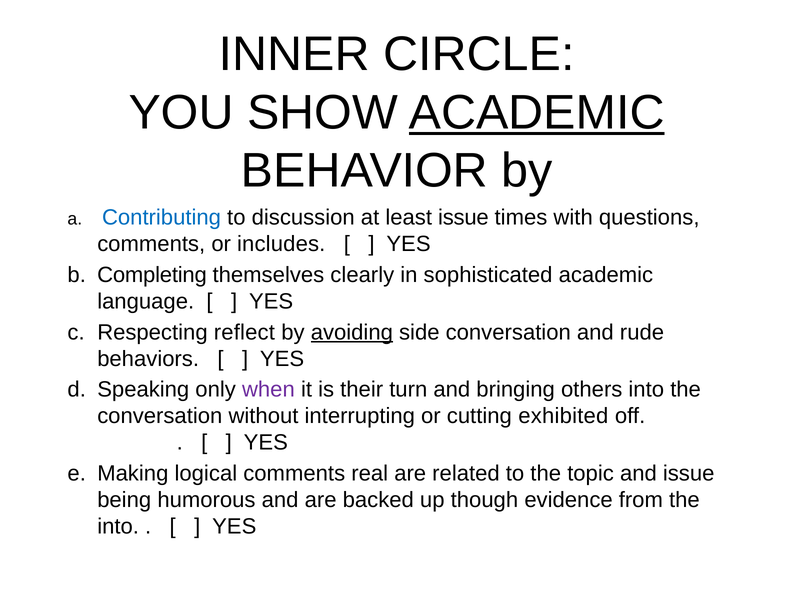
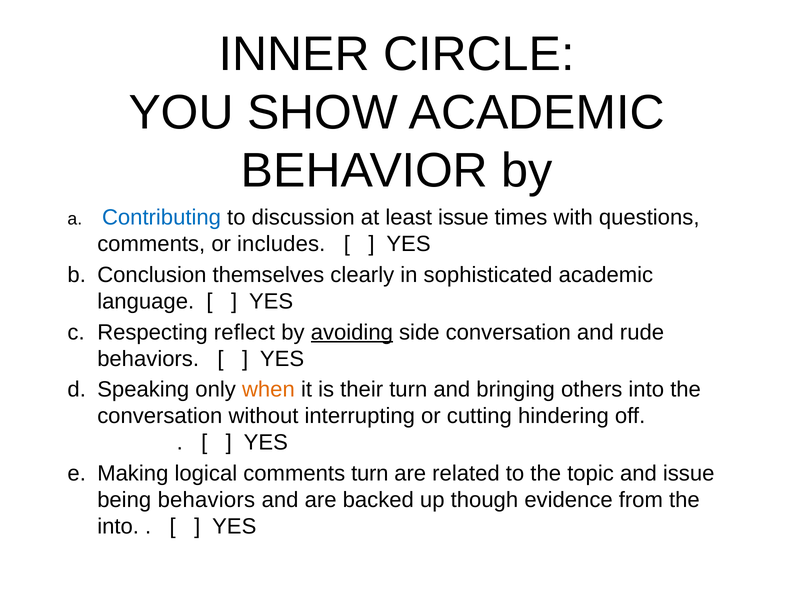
ACADEMIC at (537, 113) underline: present -> none
Completing: Completing -> Conclusion
when colour: purple -> orange
exhibited: exhibited -> hindering
comments real: real -> turn
being humorous: humorous -> behaviors
